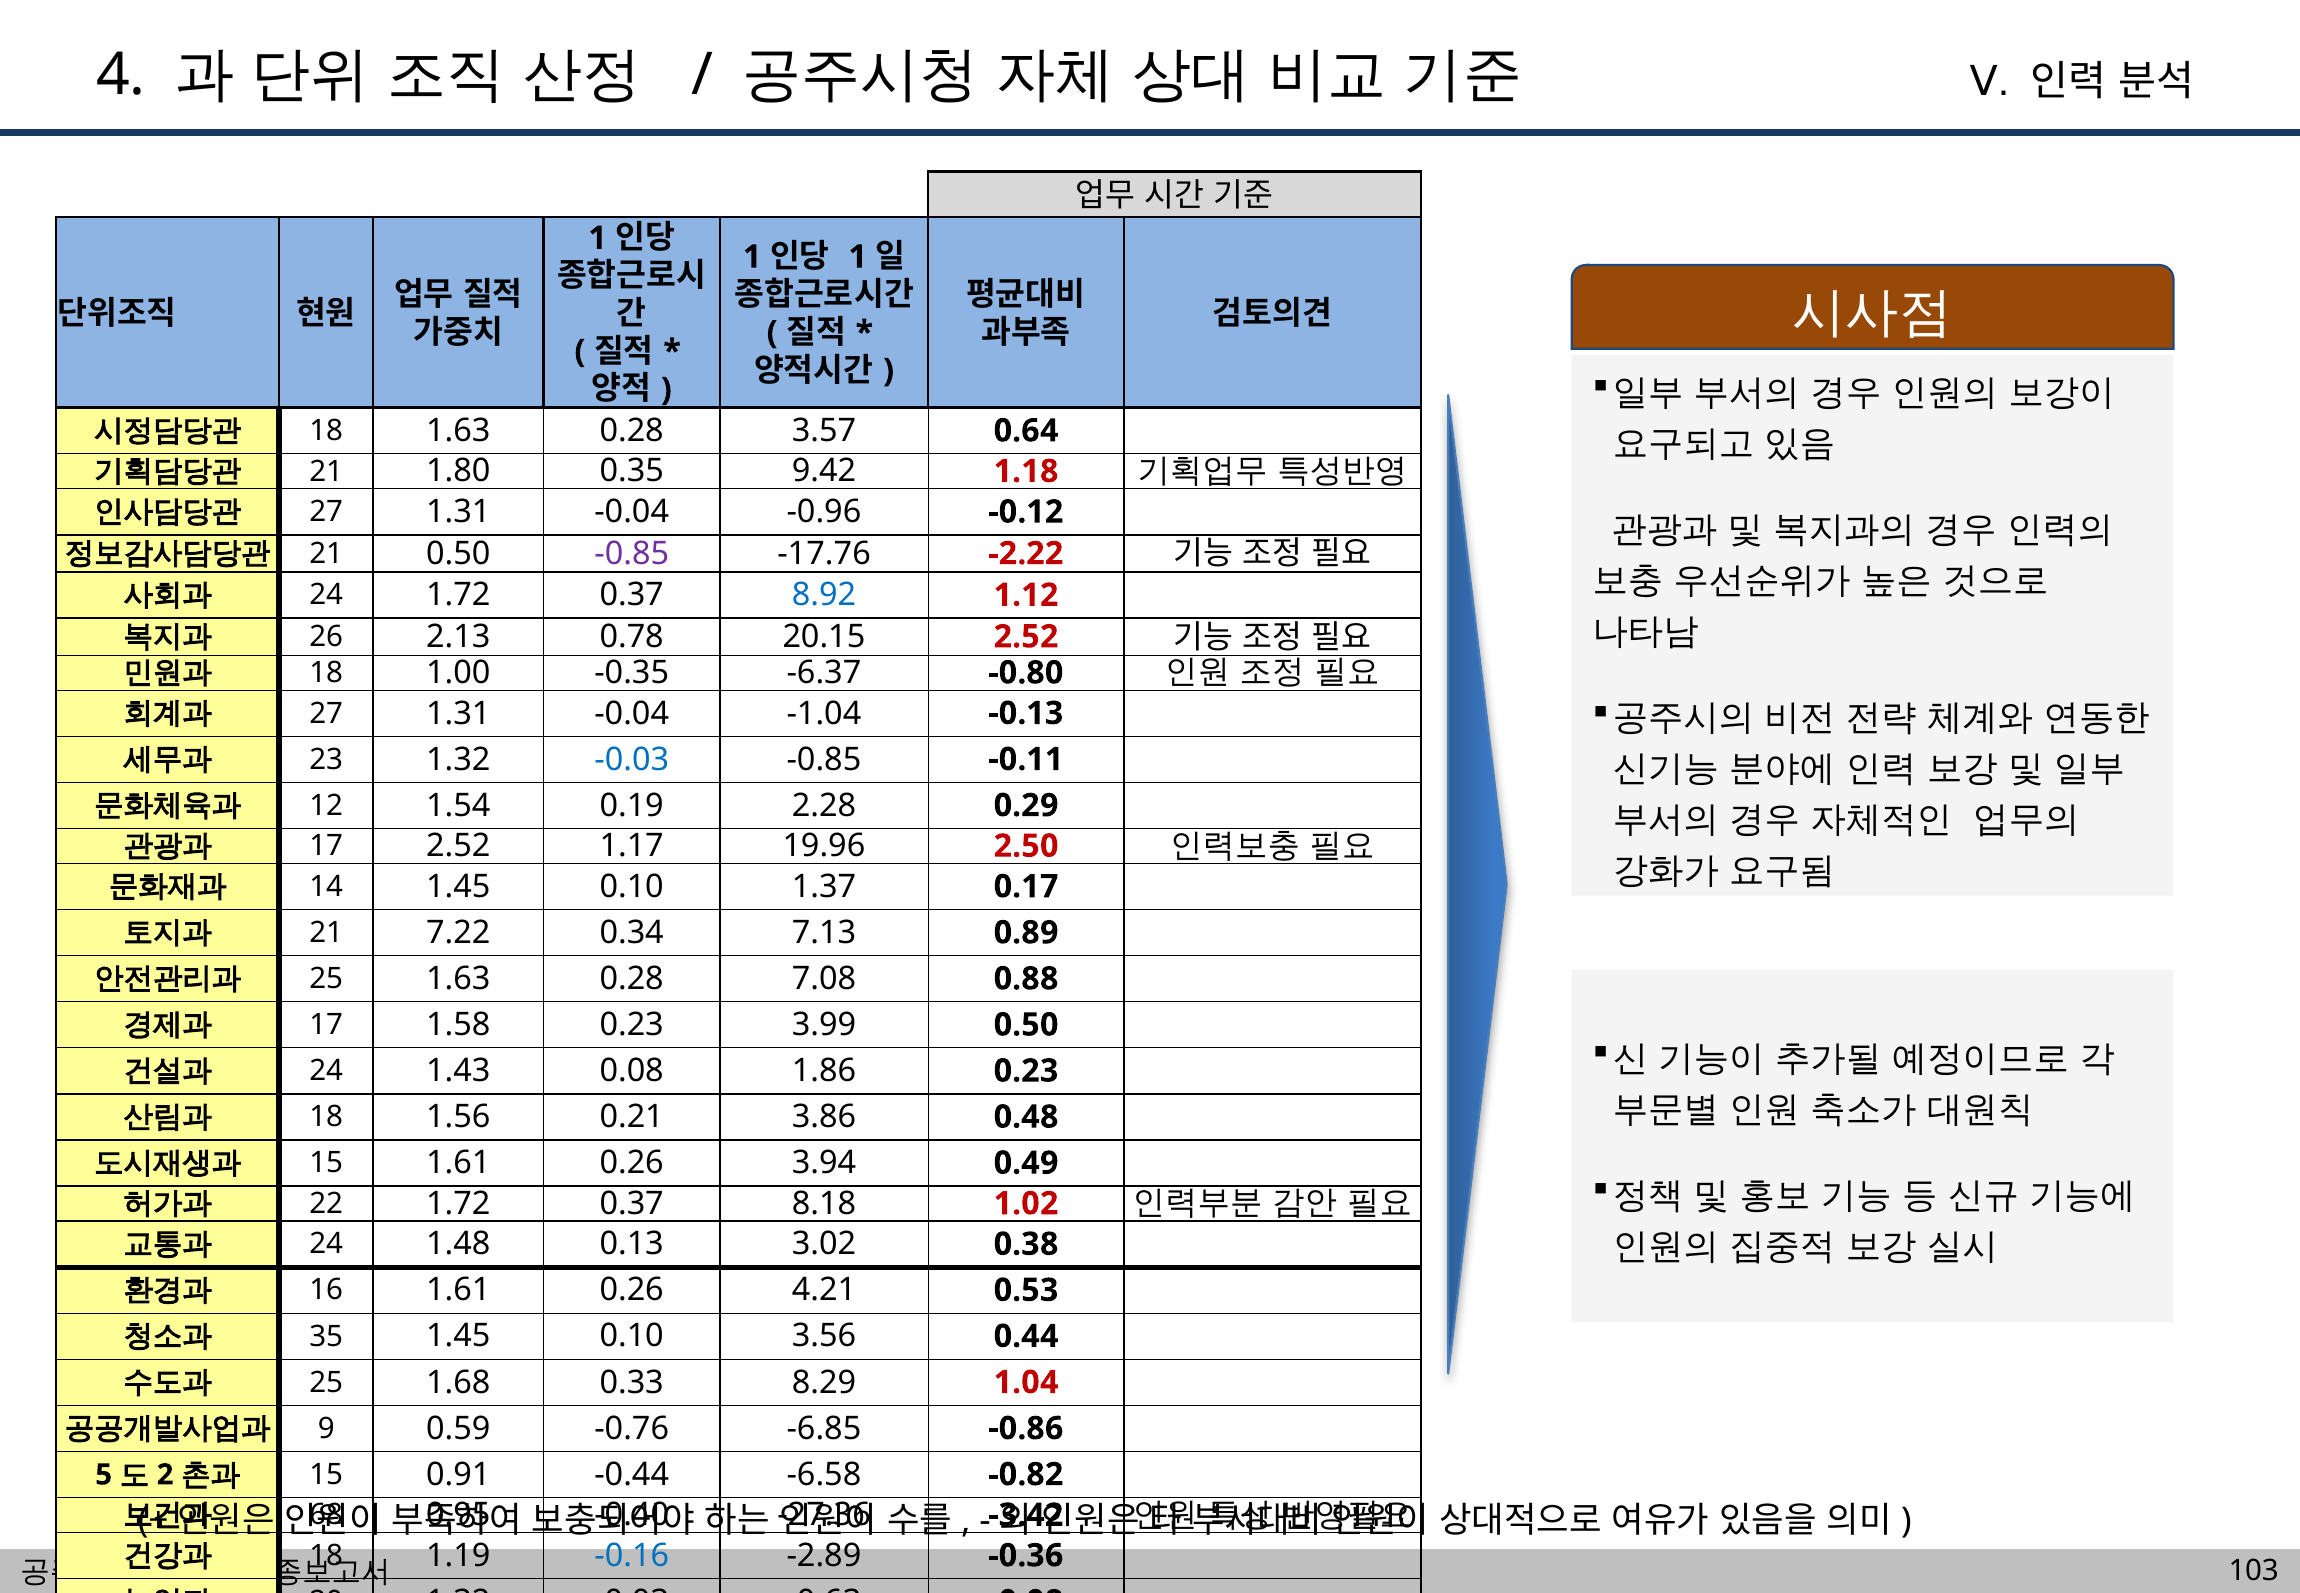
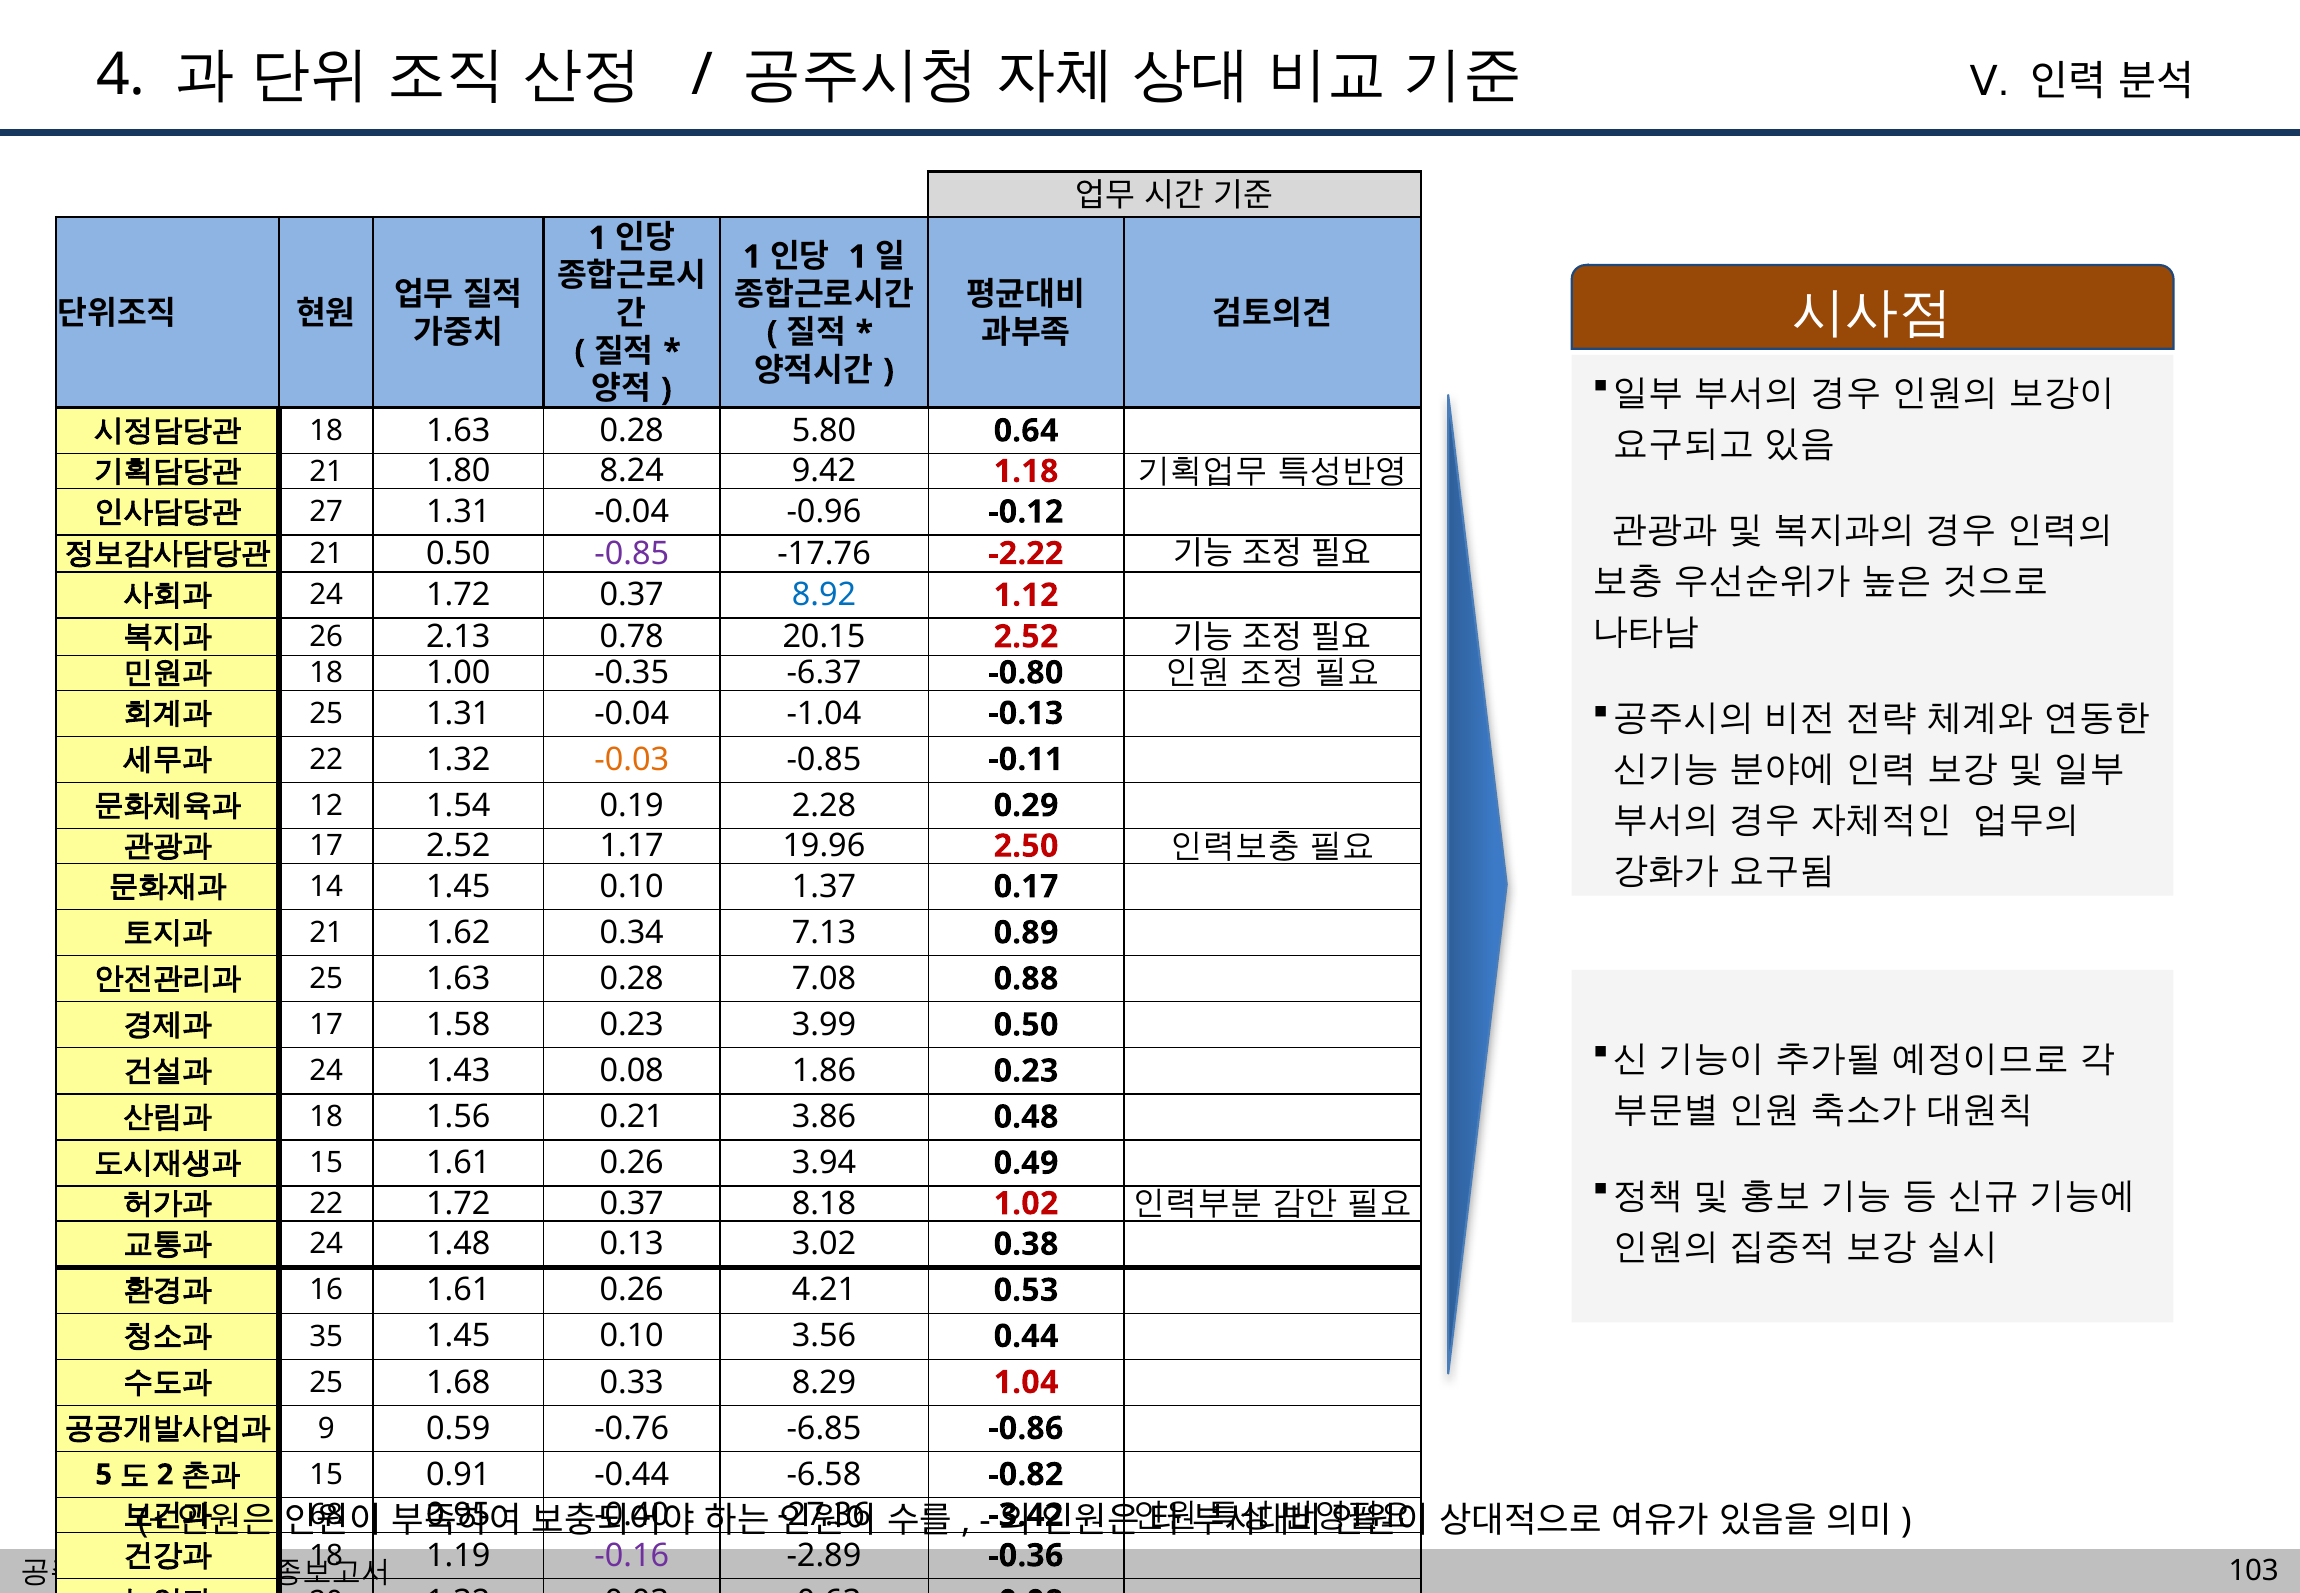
3.57: 3.57 -> 5.80
0.35: 0.35 -> 8.24
27 at (326, 713): 27 -> 25
23 at (326, 759): 23 -> 22
-0.03 at (632, 759) colour: blue -> orange
7.22: 7.22 -> 1.62
-0.16 colour: blue -> purple
